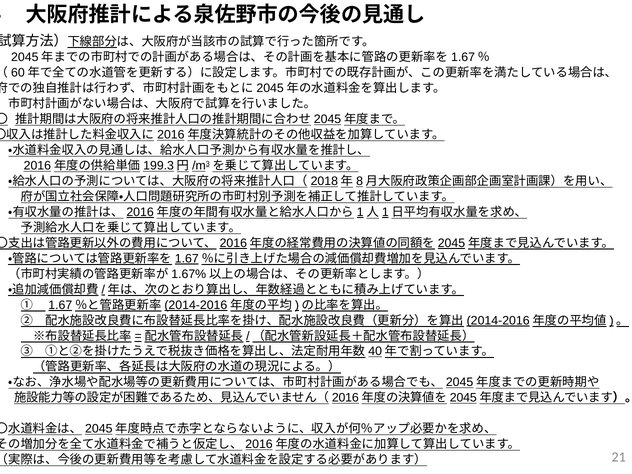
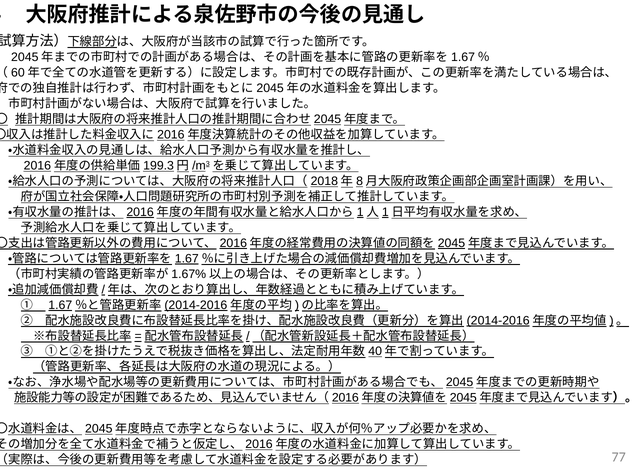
21: 21 -> 77
